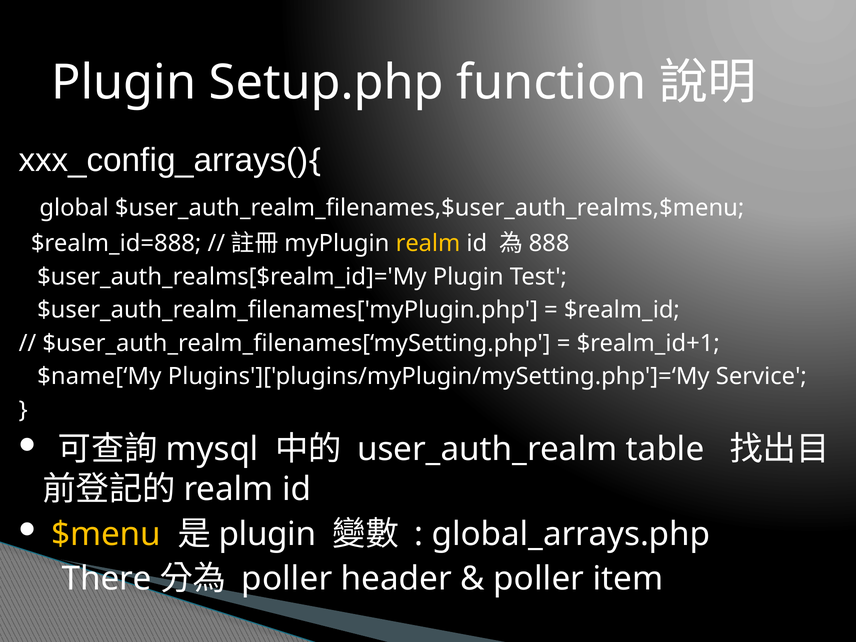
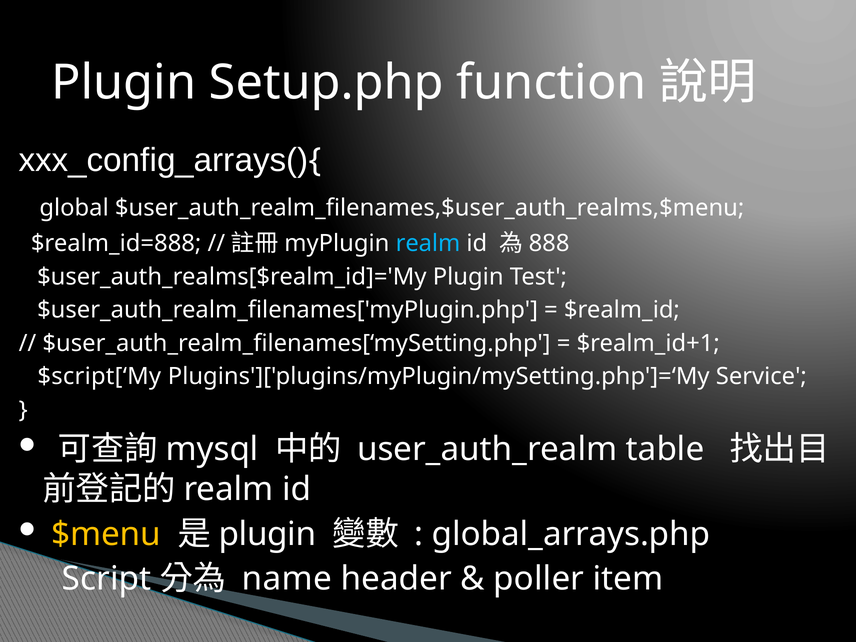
realm at (428, 243) colour: yellow -> light blue
$name[‘My: $name[‘My -> $script[‘My
There: There -> Script
poller at (287, 579): poller -> name
